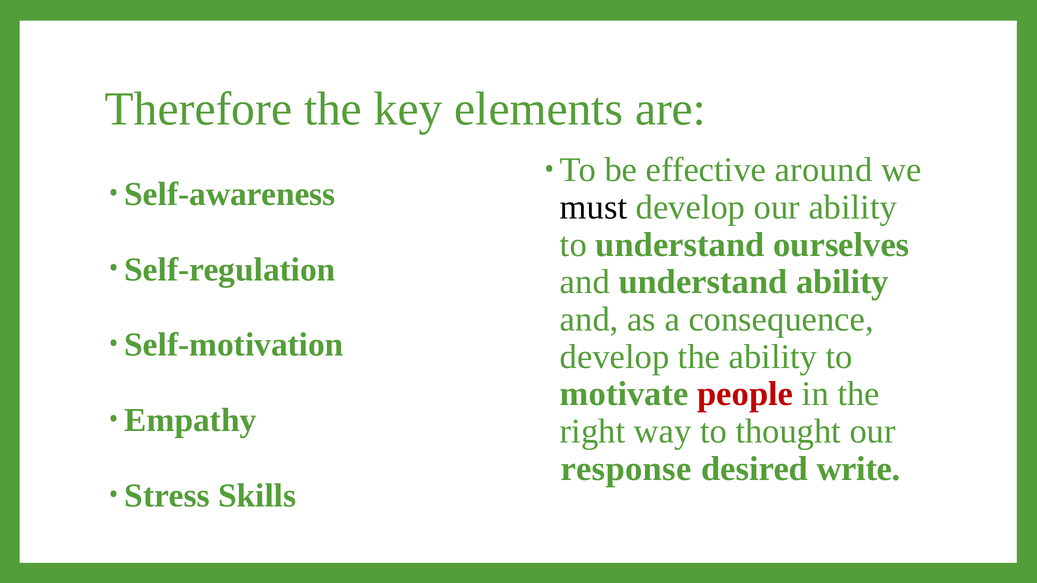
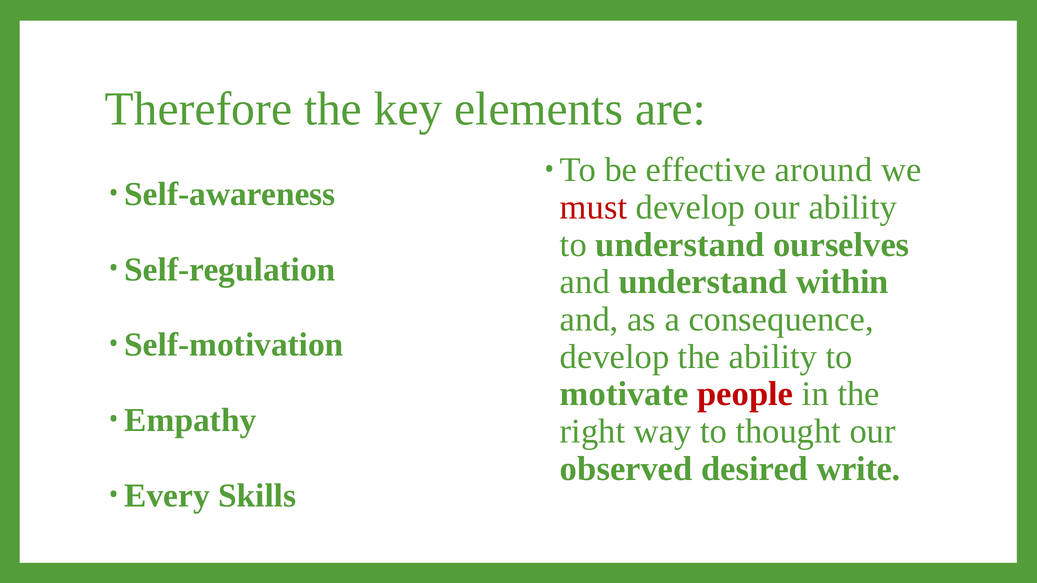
must colour: black -> red
understand ability: ability -> within
response: response -> observed
Stress: Stress -> Every
